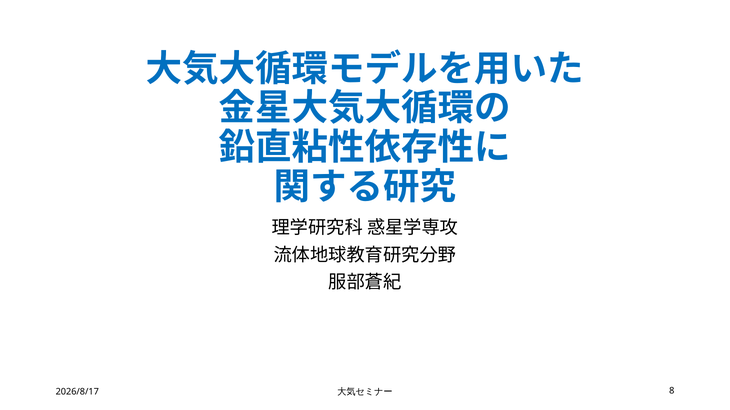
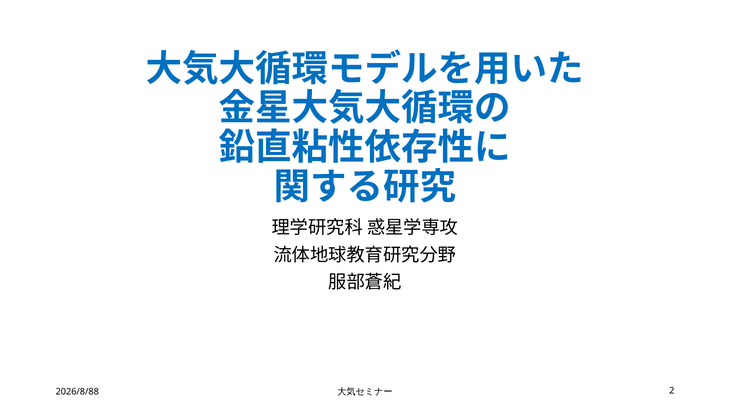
2026/8/17: 2026/8/17 -> 2026/8/88
8: 8 -> 2
